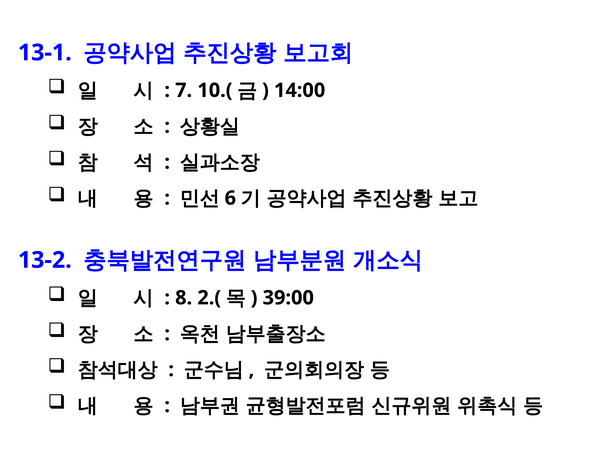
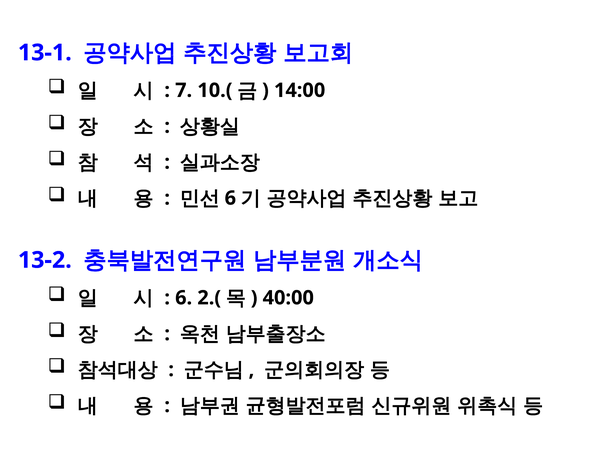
8 at (184, 298): 8 -> 6
39:00: 39:00 -> 40:00
